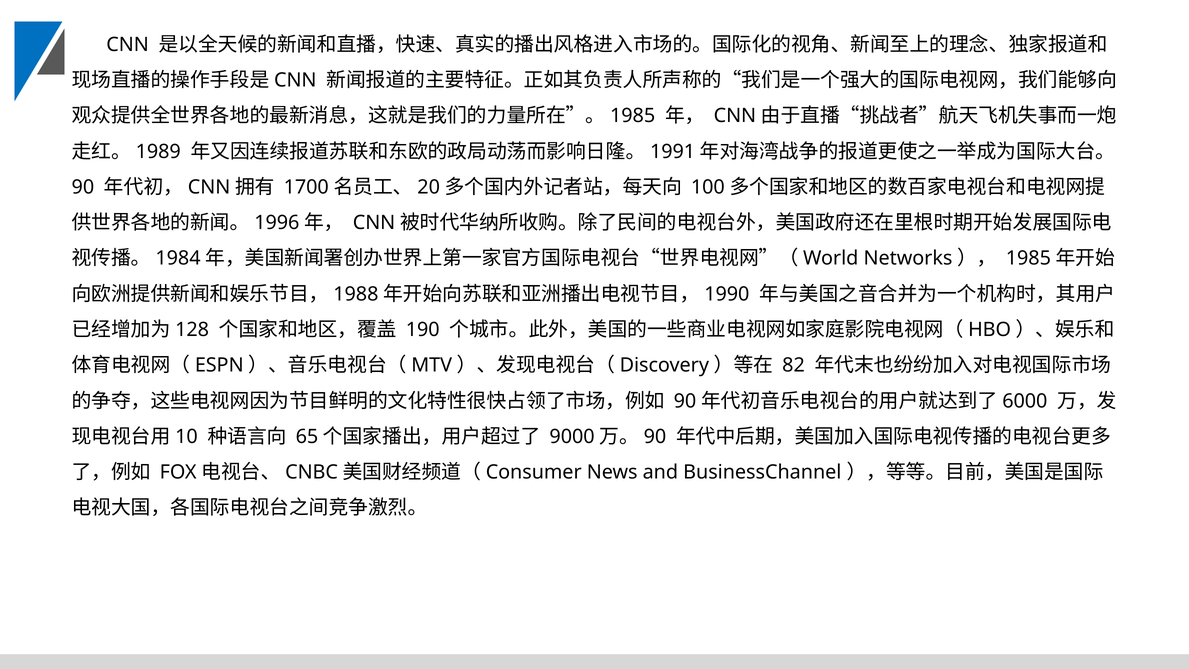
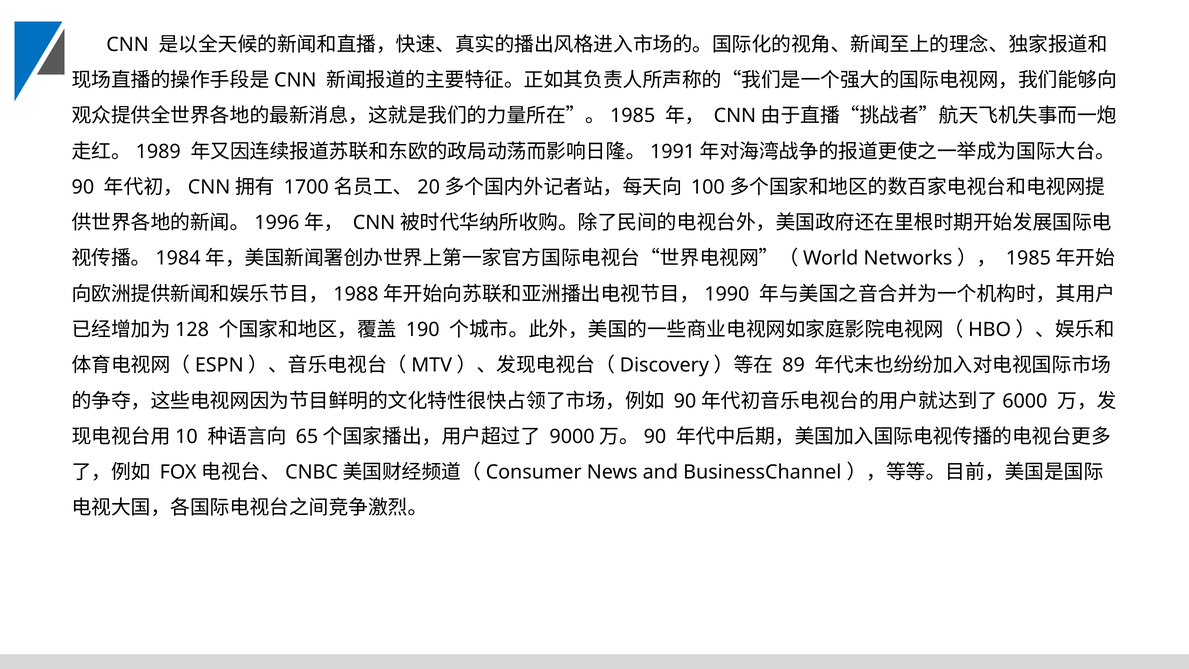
82: 82 -> 89
